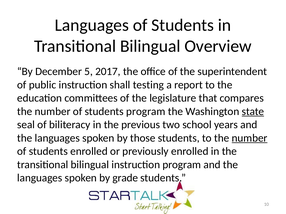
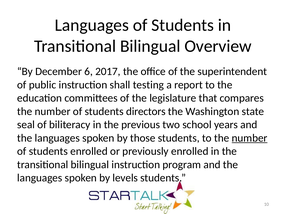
5: 5 -> 6
students program: program -> directors
state underline: present -> none
grade: grade -> levels
